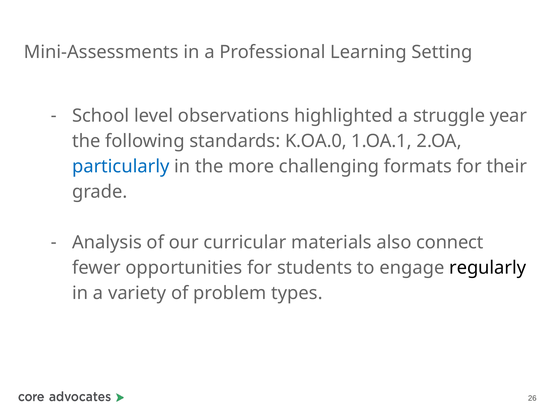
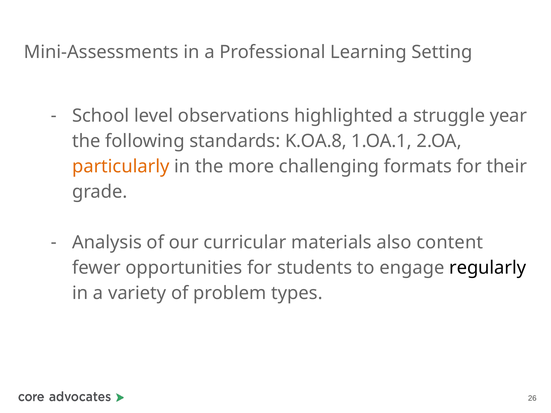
K.OA.0: K.OA.0 -> K.OA.8
particularly colour: blue -> orange
connect: connect -> content
